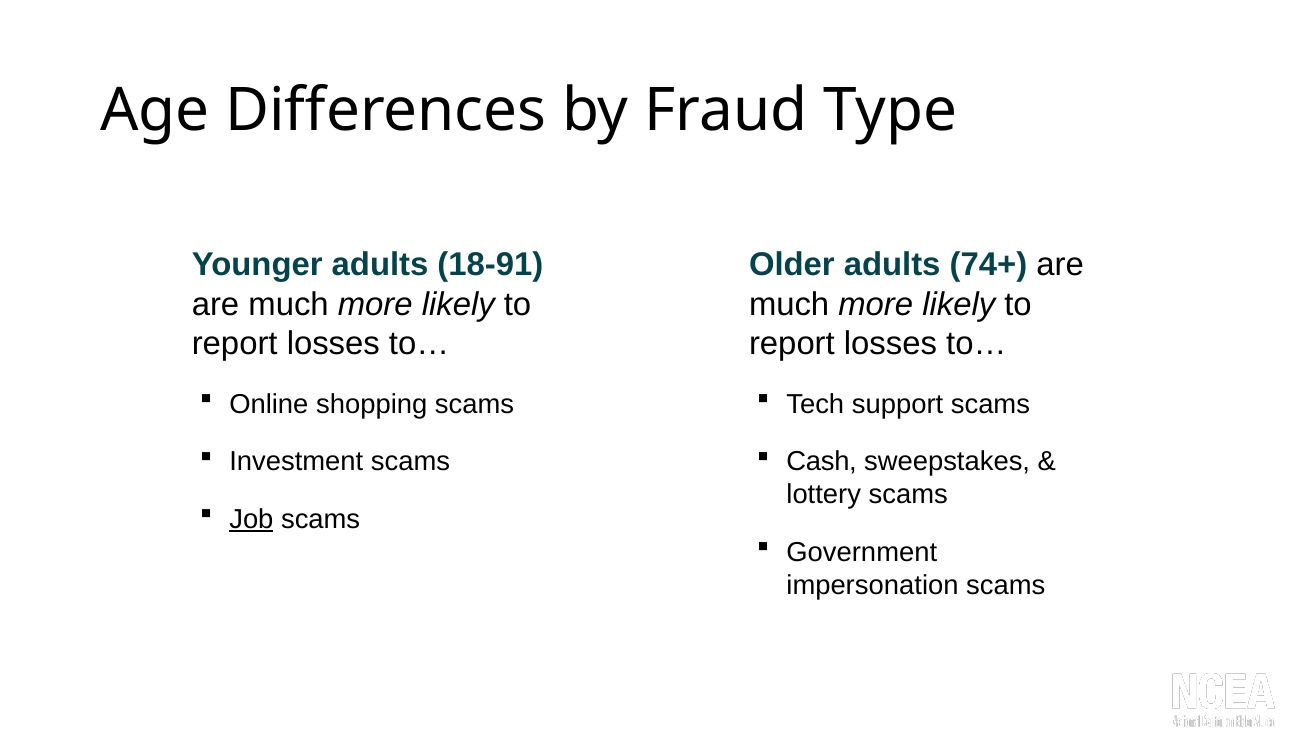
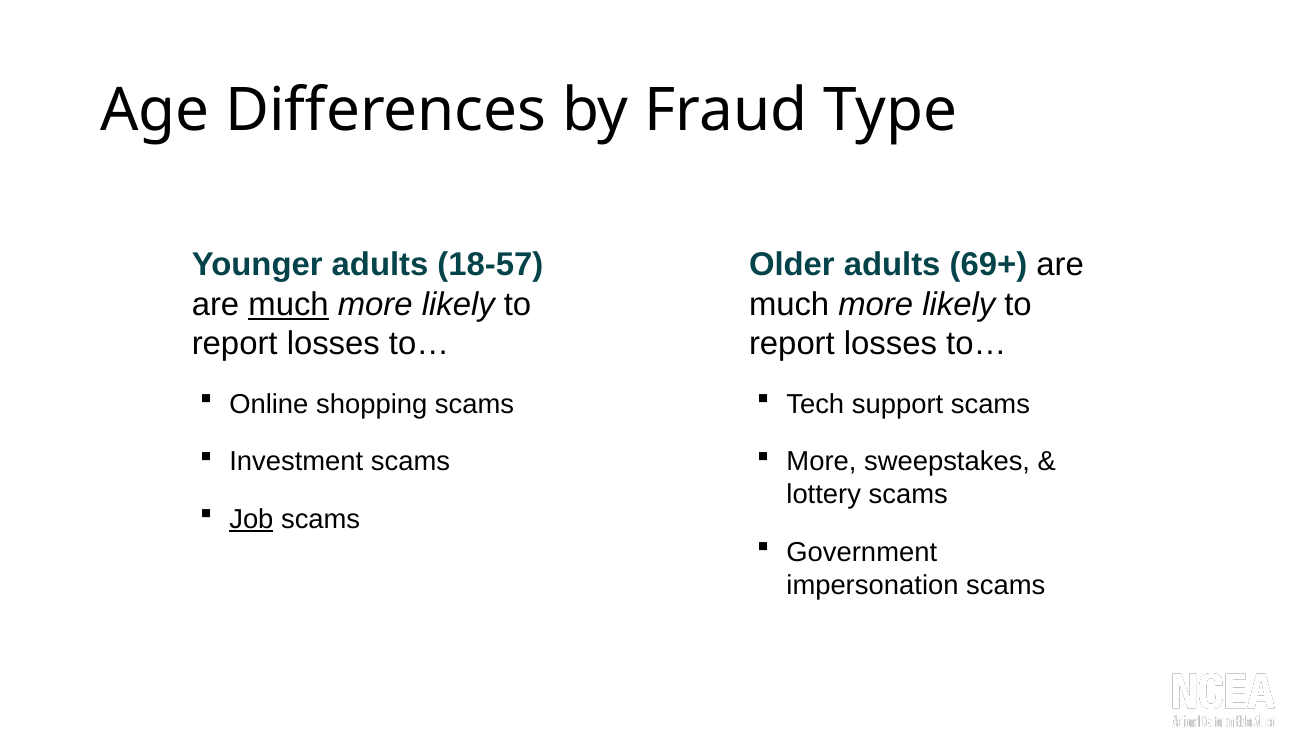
18-91: 18-91 -> 18-57
74+: 74+ -> 69+
much at (289, 305) underline: none -> present
Cash at (822, 462): Cash -> More
